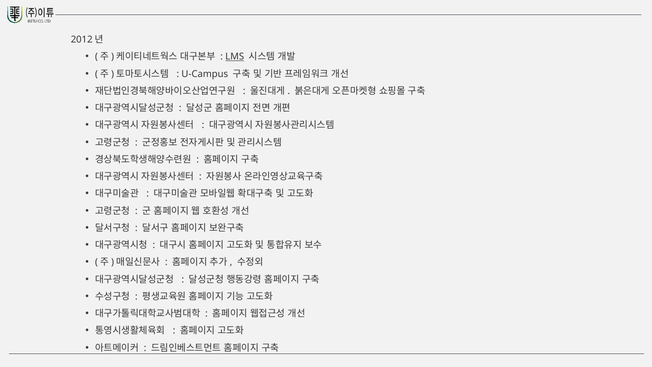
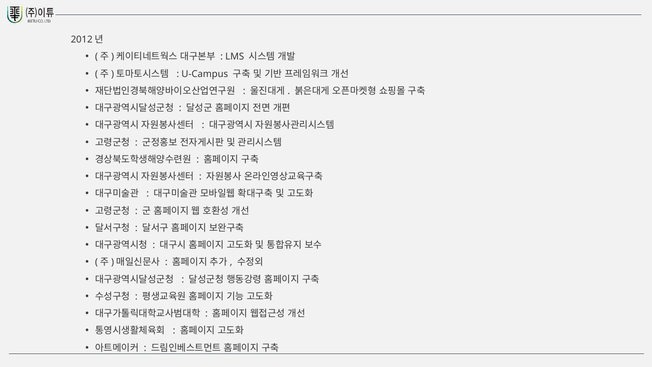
LMS underline: present -> none
